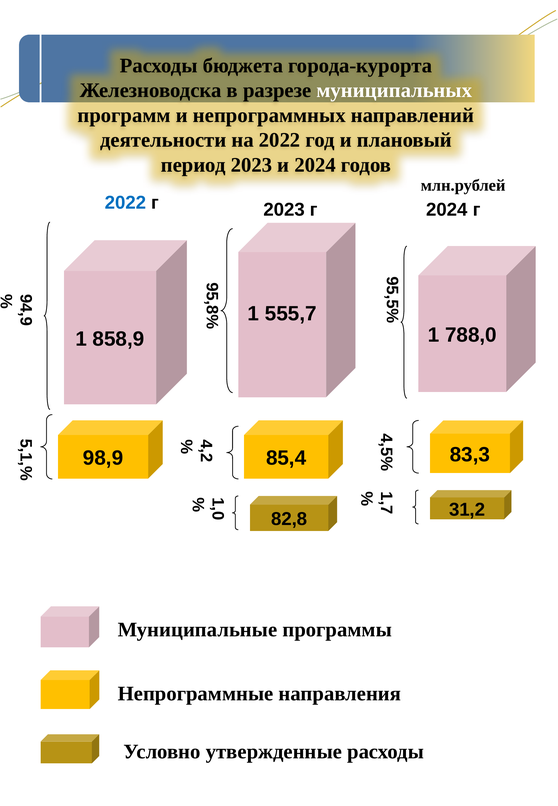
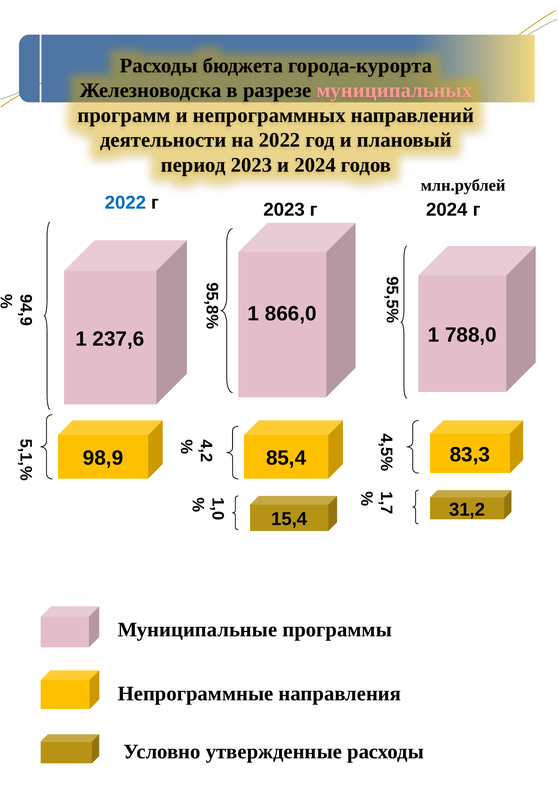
муниципальных colour: white -> pink
555,7: 555,7 -> 866,0
858,9: 858,9 -> 237,6
82,8: 82,8 -> 15,4
